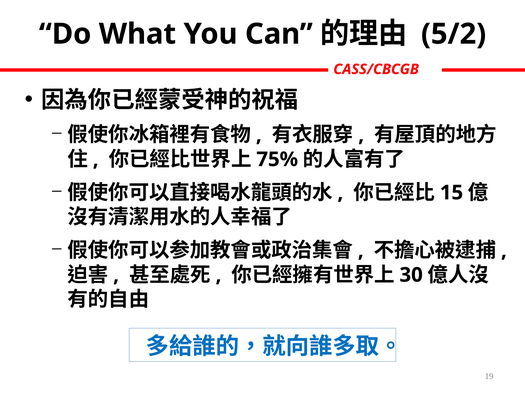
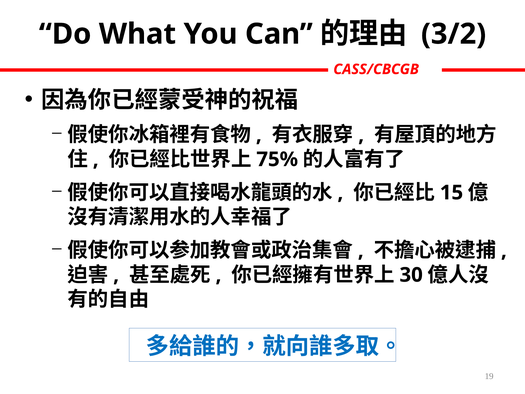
5/2: 5/2 -> 3/2
